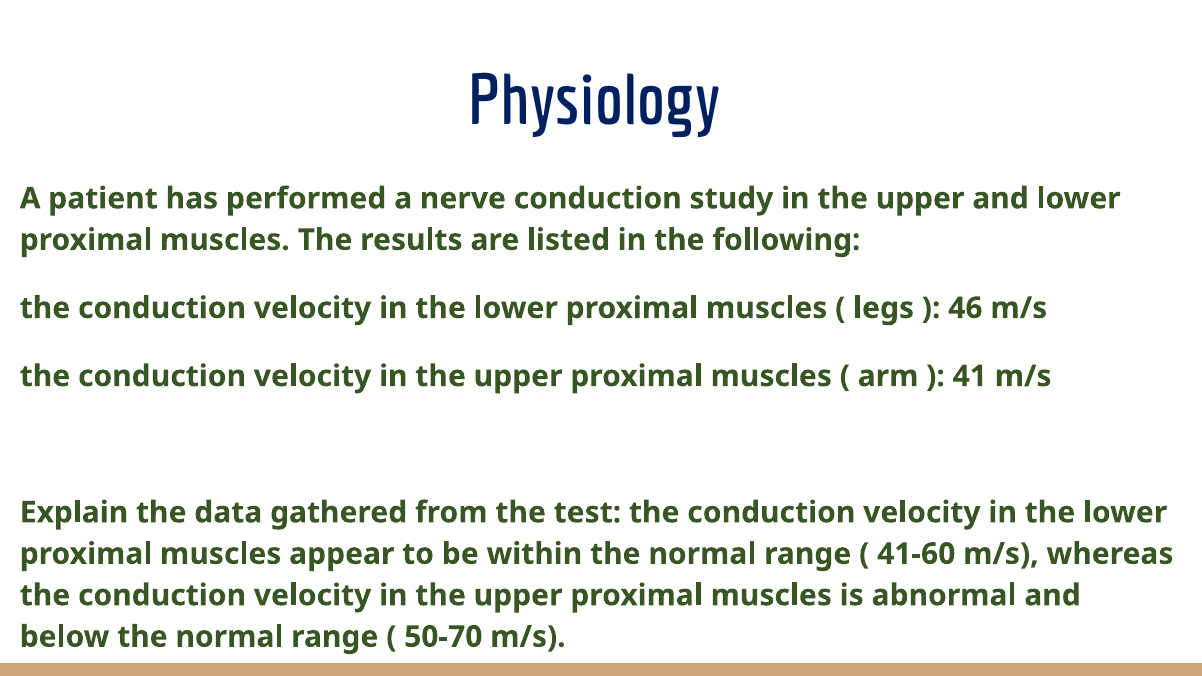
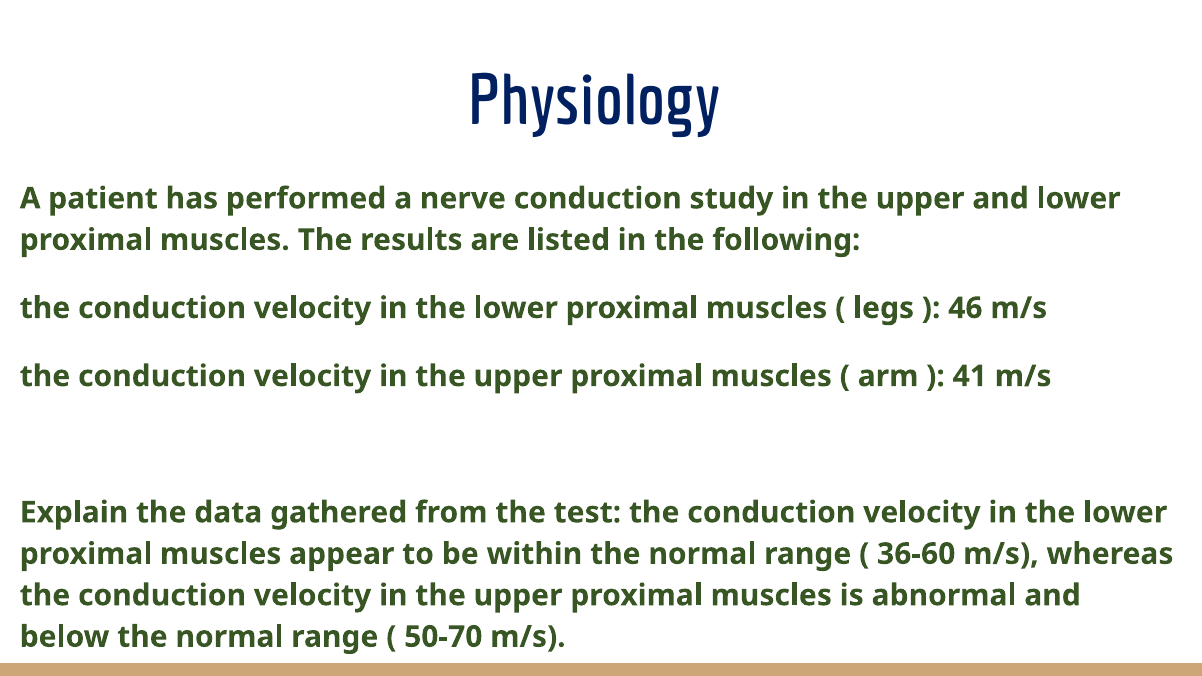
41-60: 41-60 -> 36-60
